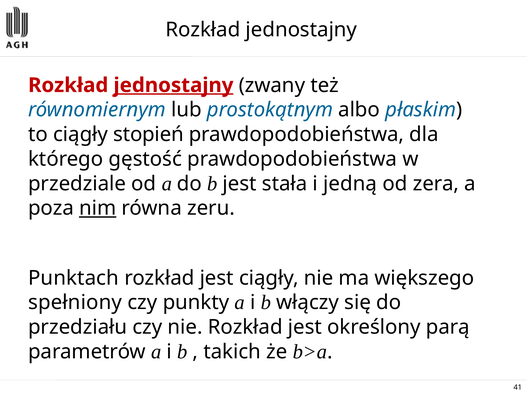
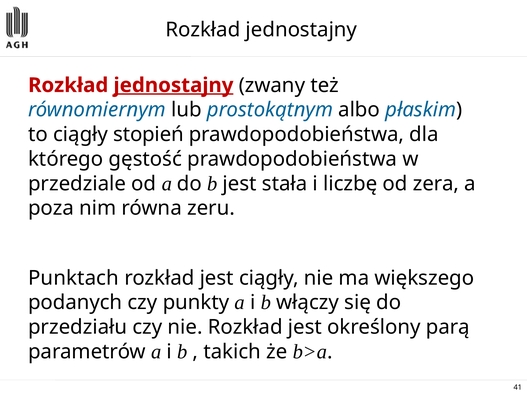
jedną: jedną -> liczbę
nim underline: present -> none
spełniony: spełniony -> podanych
